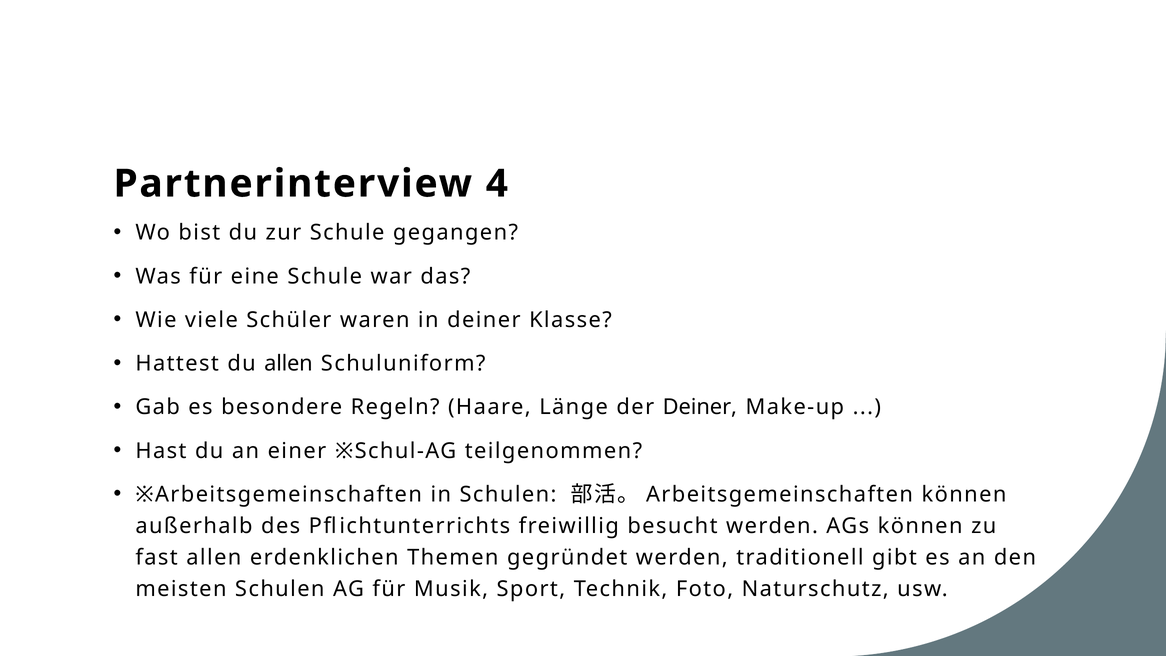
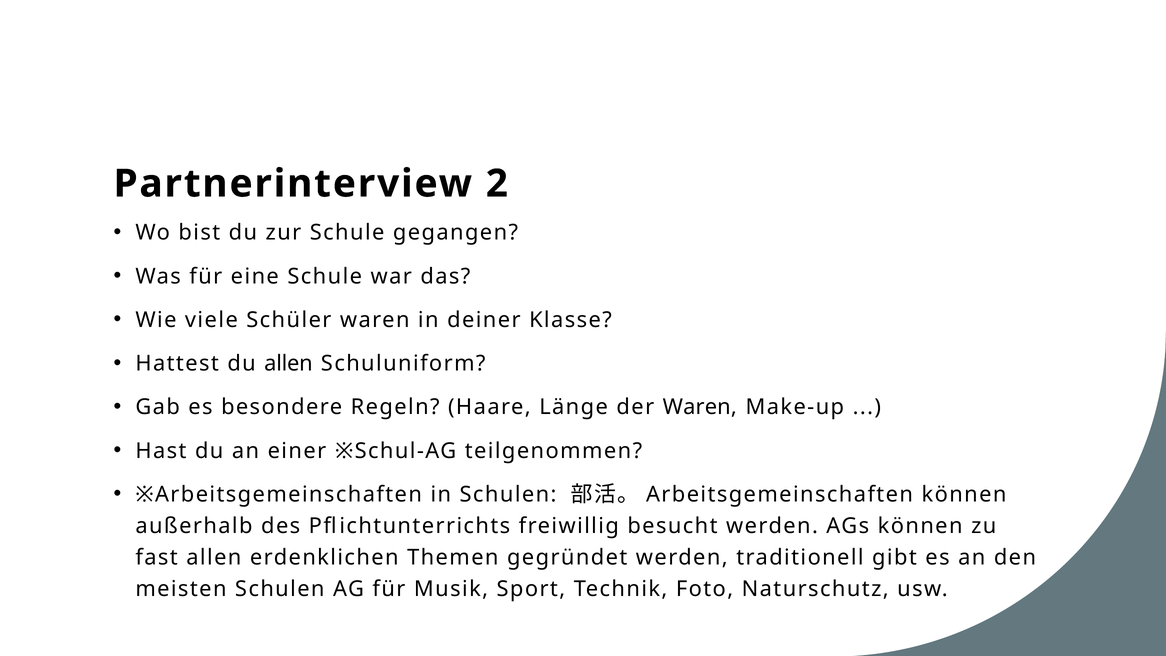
4: 4 -> 2
der Deiner: Deiner -> Waren
